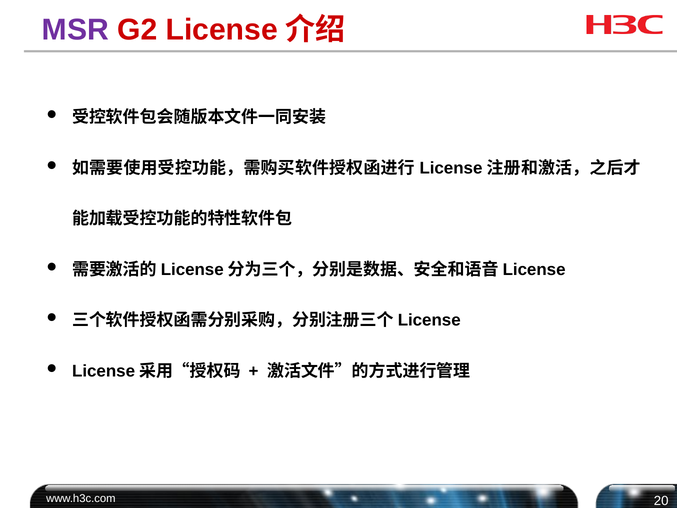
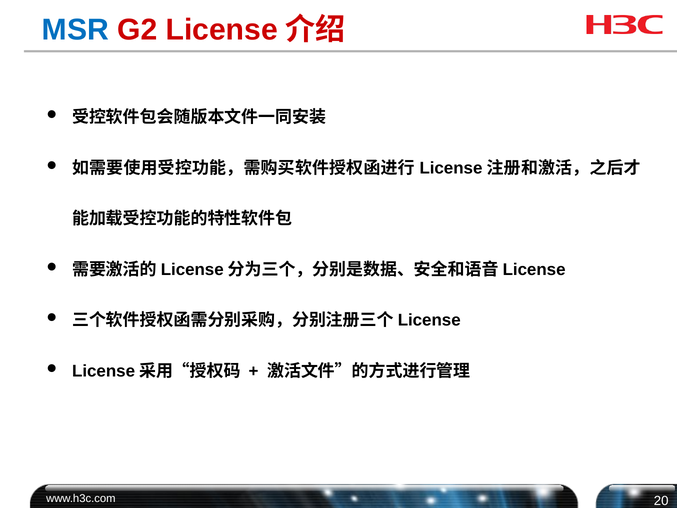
MSR colour: purple -> blue
